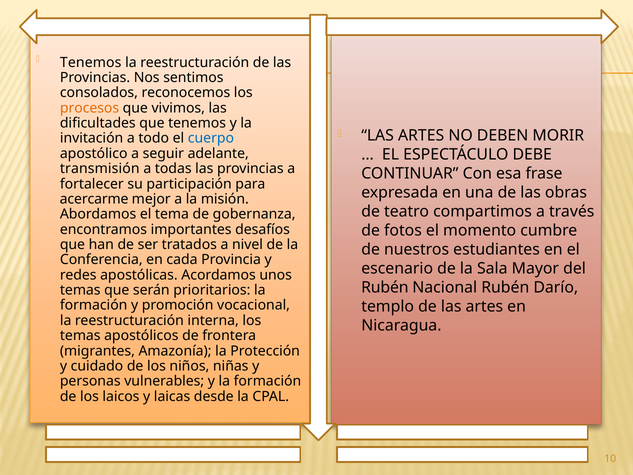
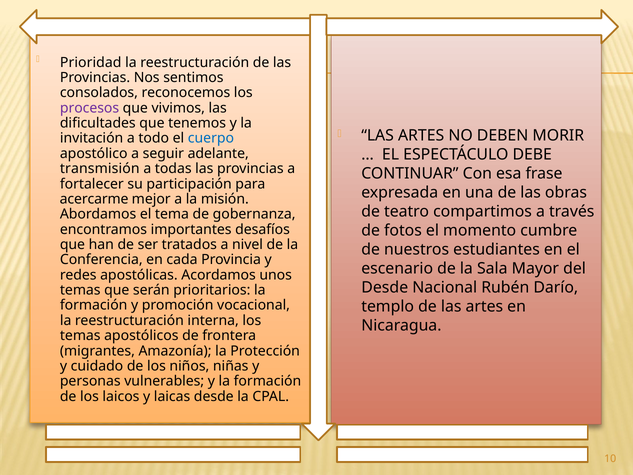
Tenemos at (91, 62): Tenemos -> Prioridad
procesos colour: orange -> purple
Rubén at (385, 287): Rubén -> Desde
